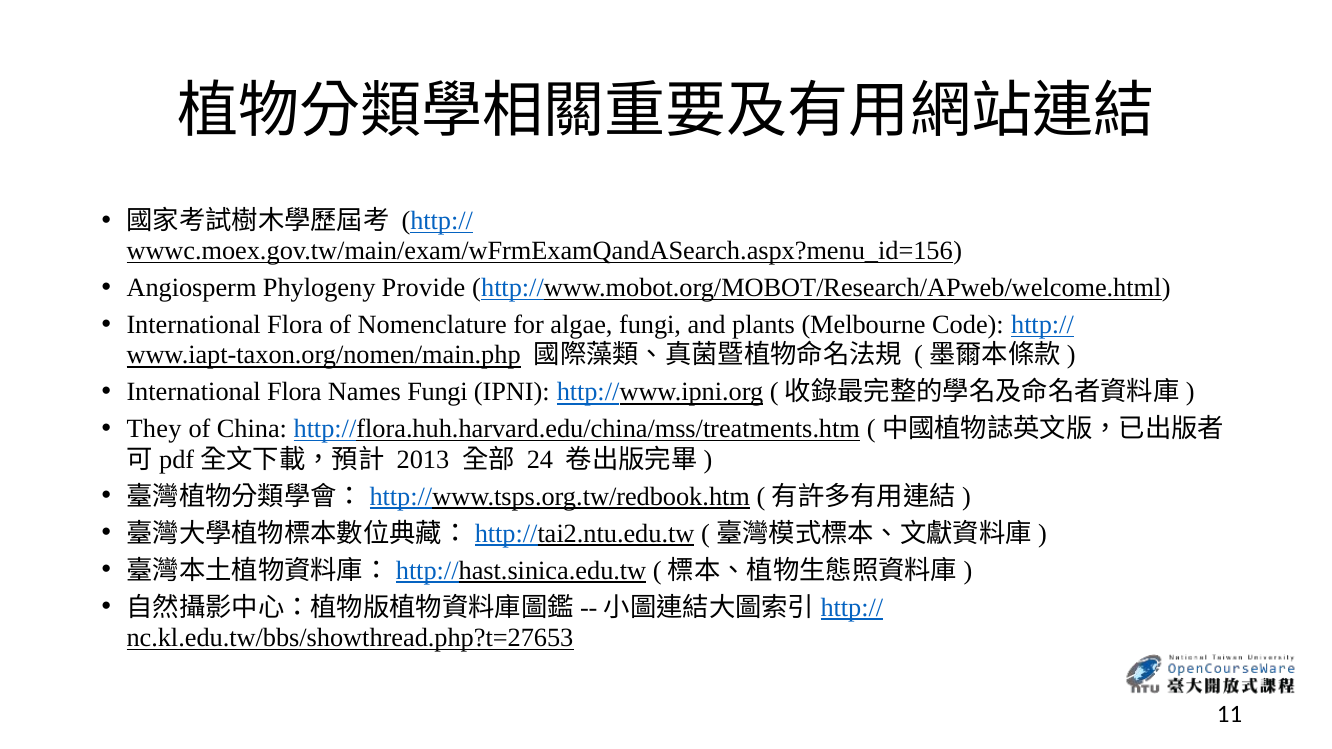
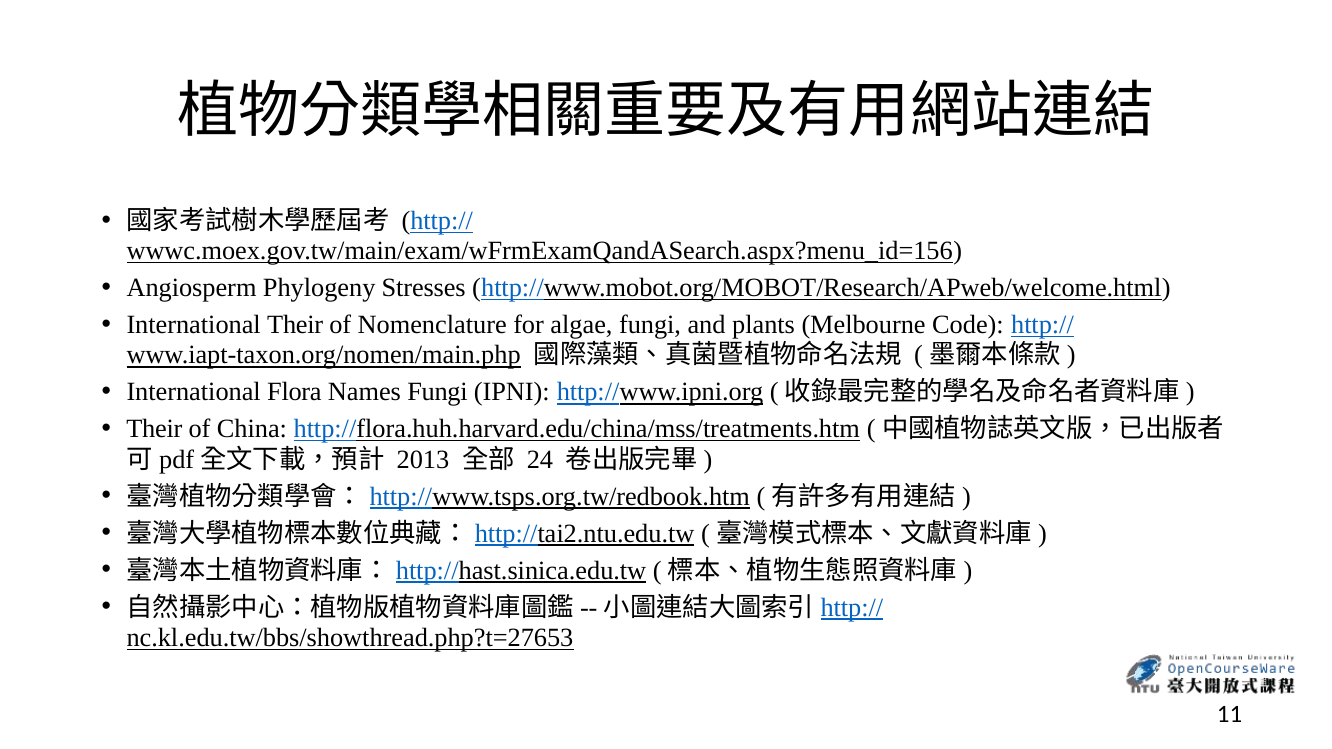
Provide: Provide -> Stresses
Flora at (295, 325): Flora -> Their
They at (154, 429): They -> Their
